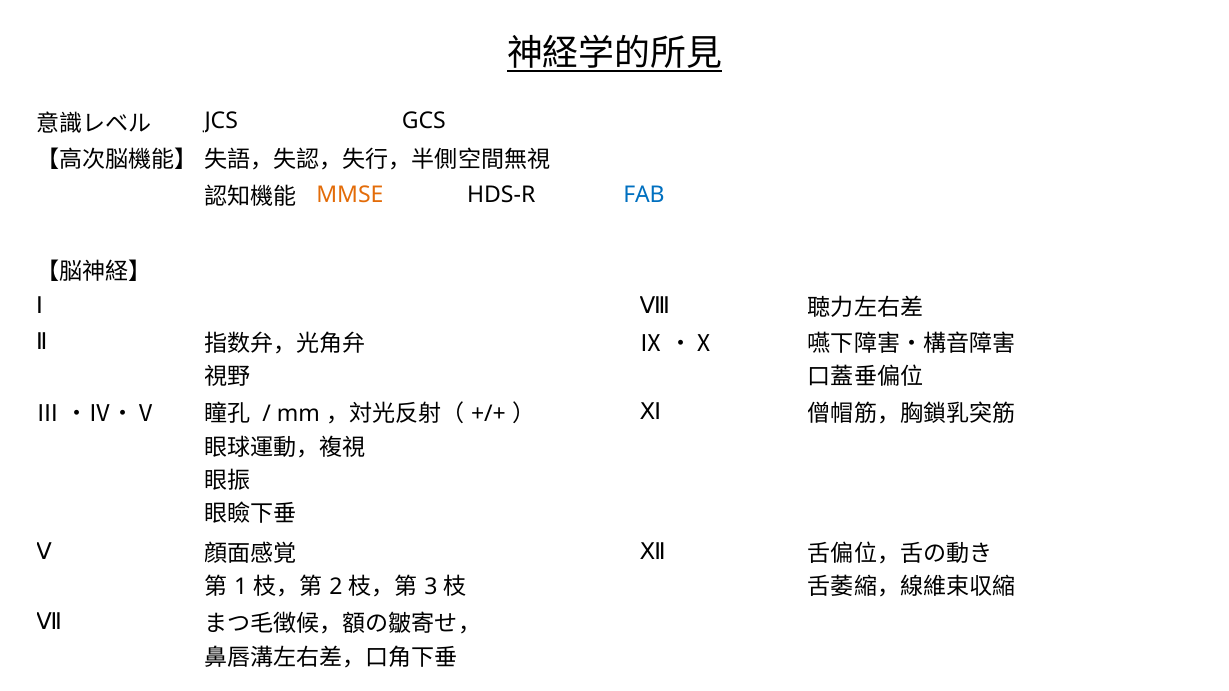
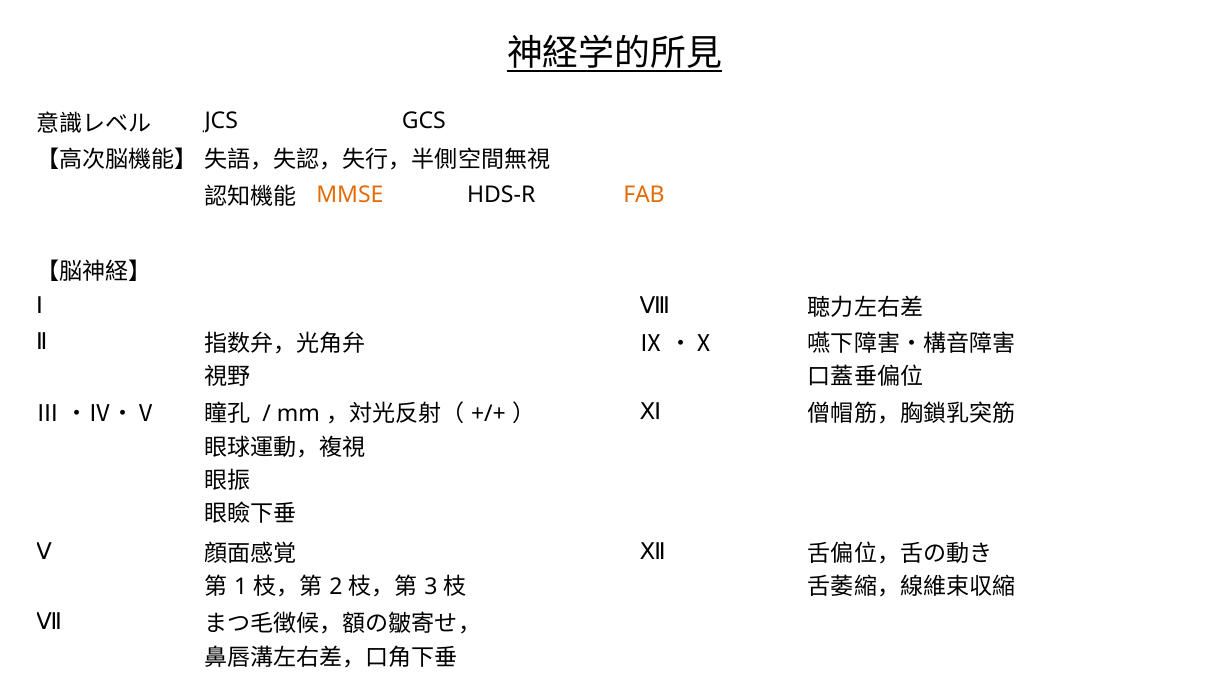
FAB colour: blue -> orange
